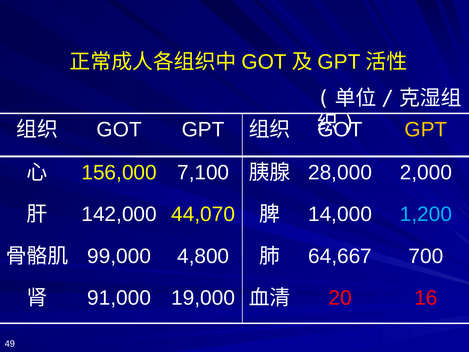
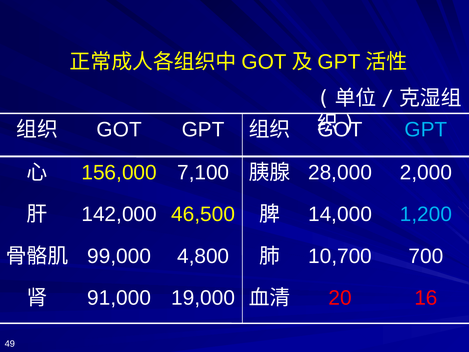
GPT at (426, 130) colour: yellow -> light blue
44,070: 44,070 -> 46,500
64,667: 64,667 -> 10,700
